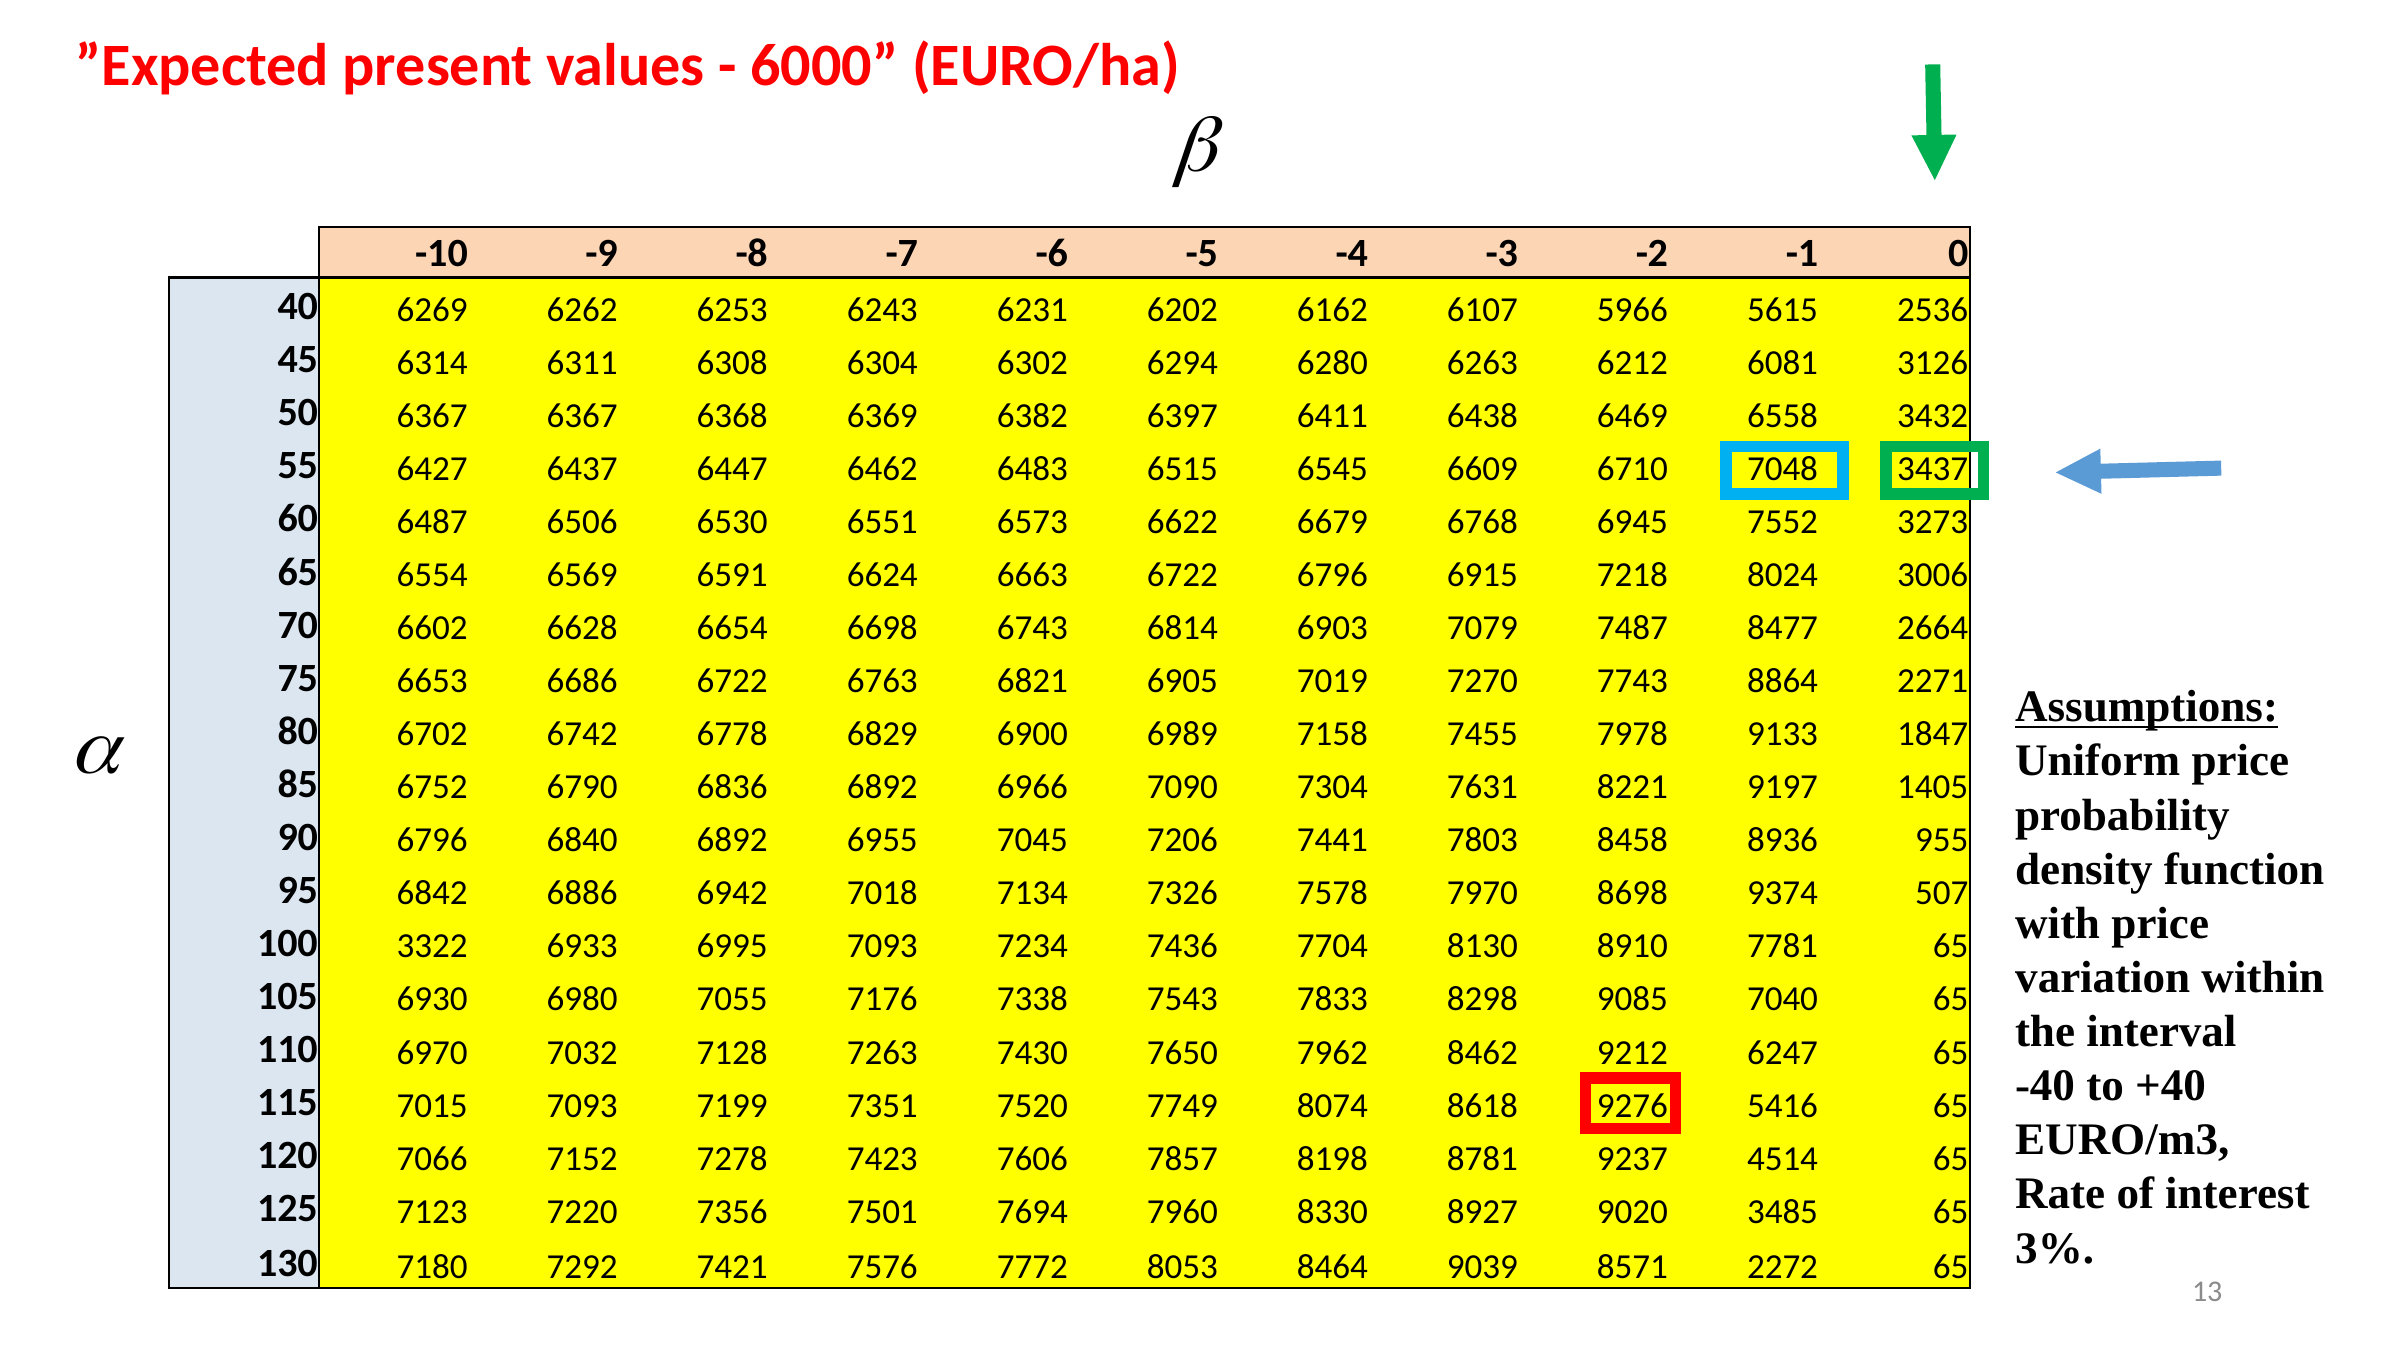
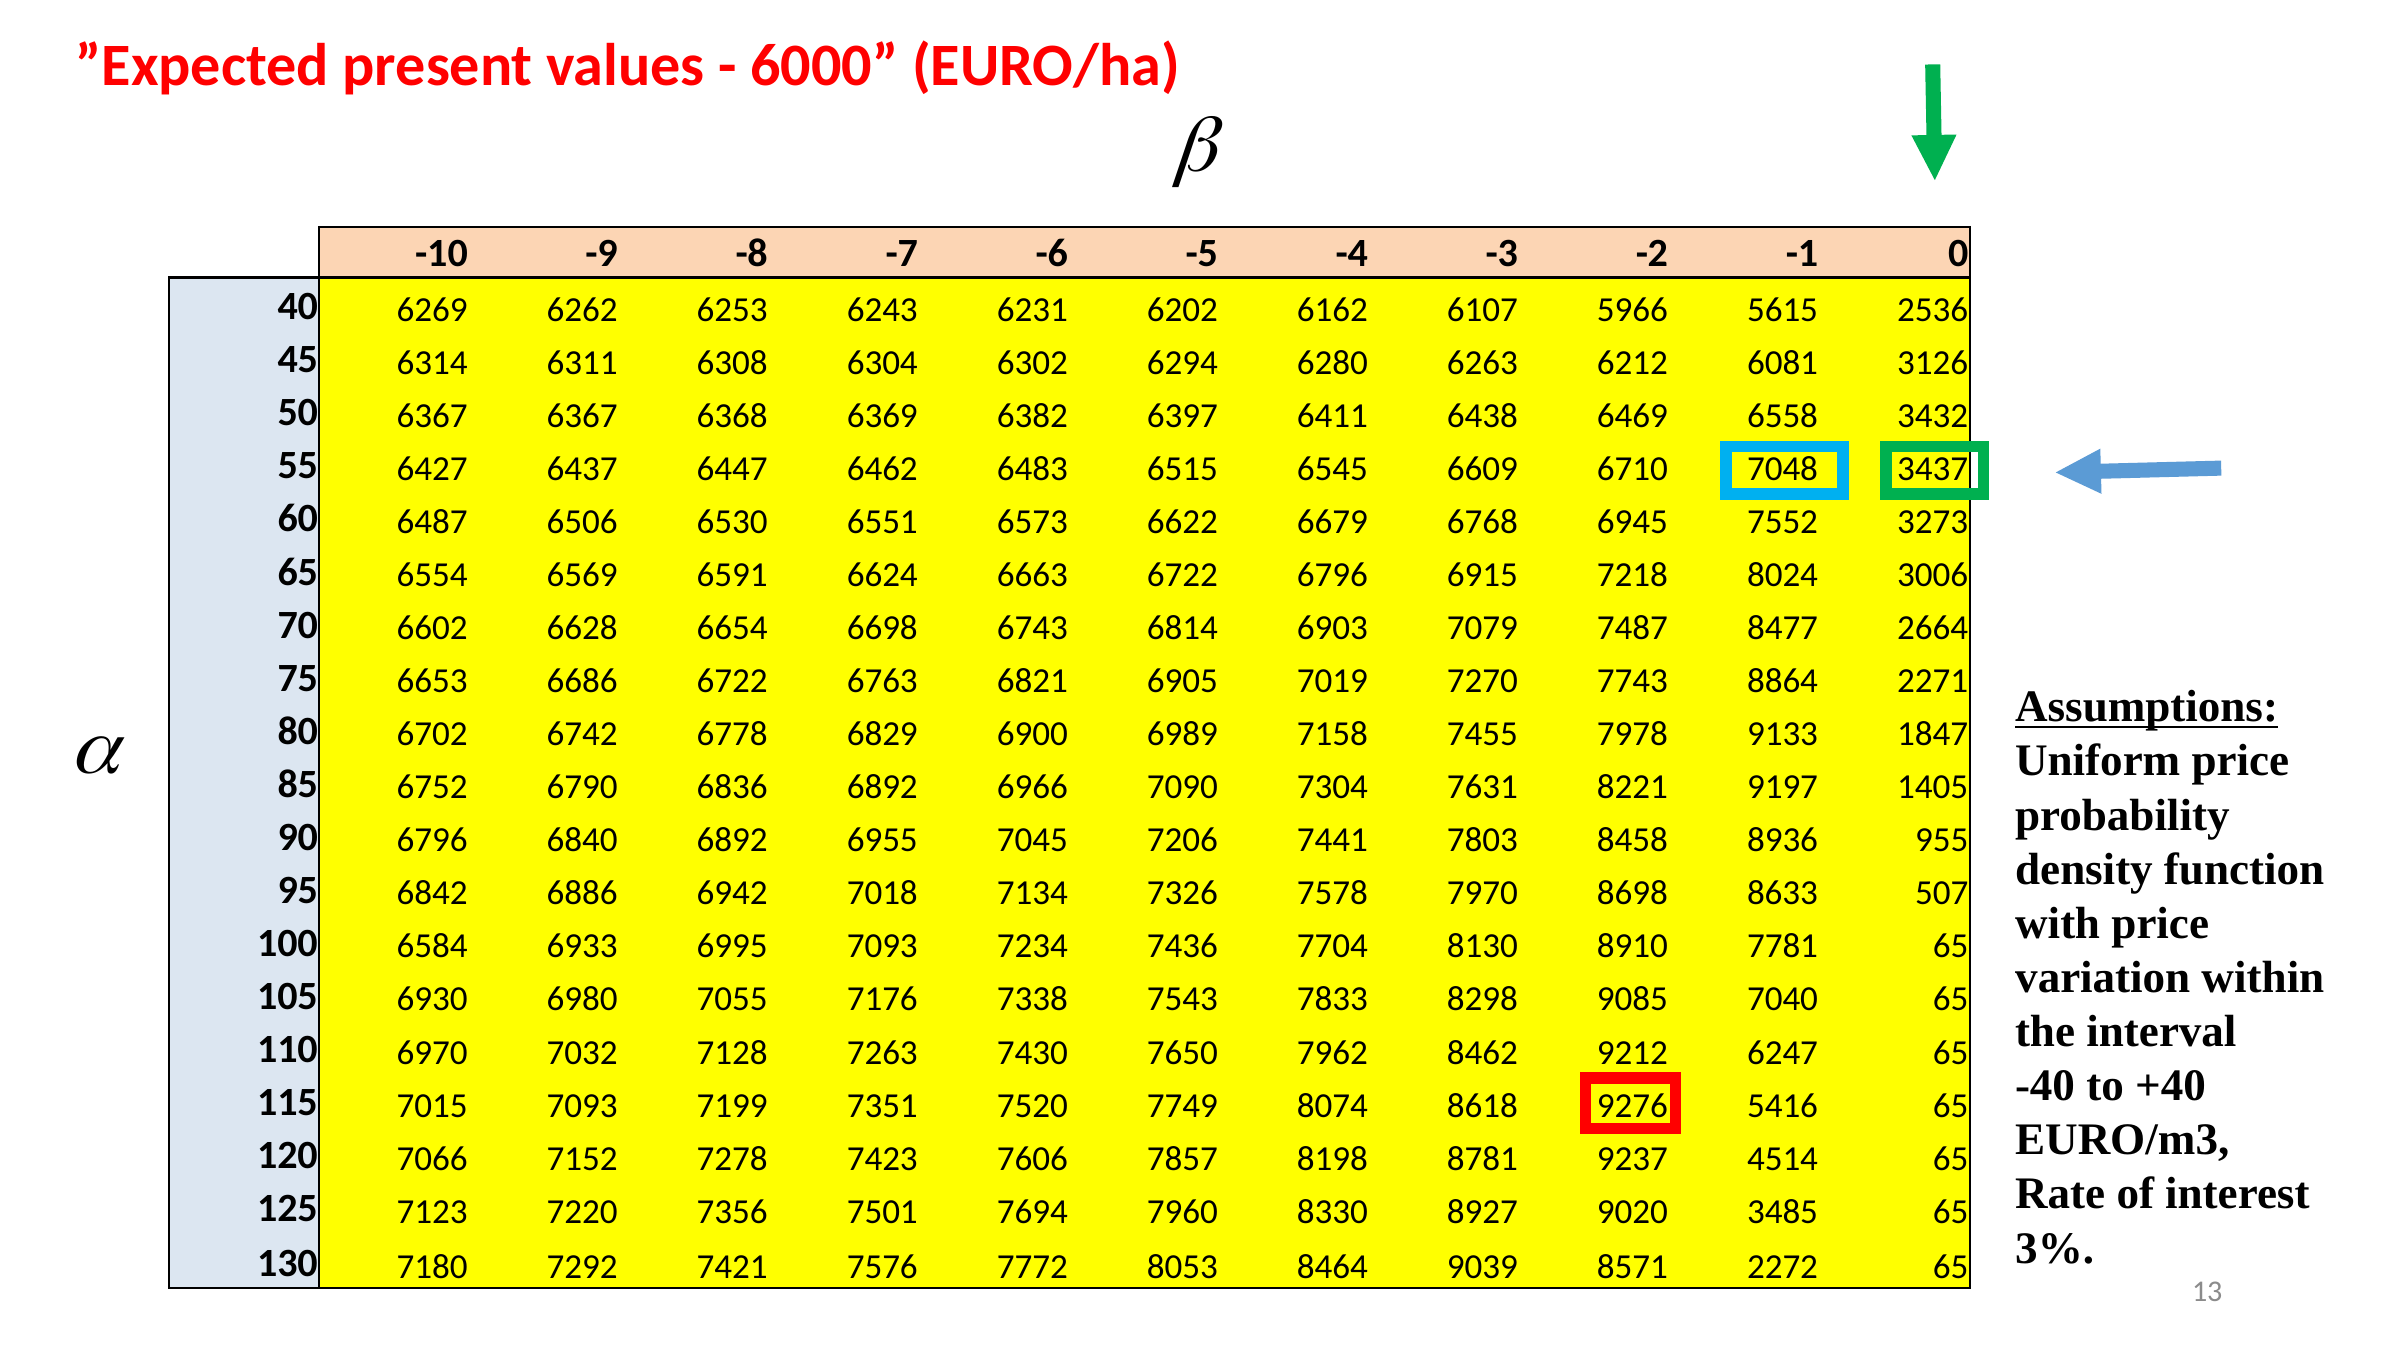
9374: 9374 -> 8633
3322: 3322 -> 6584
